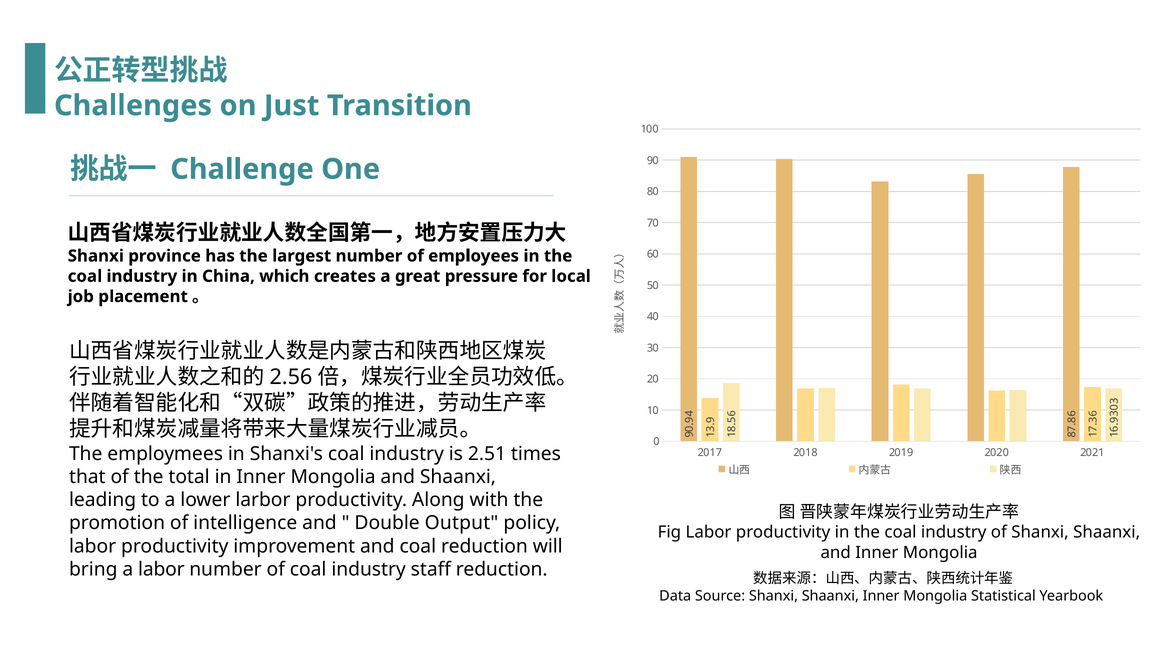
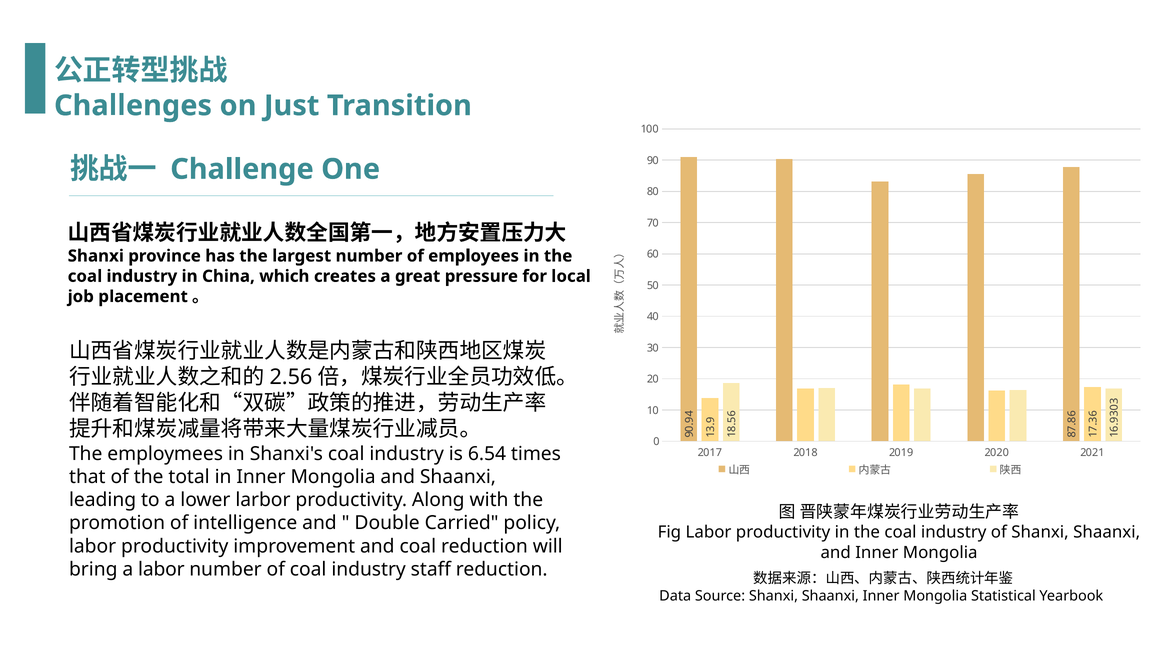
2.51: 2.51 -> 6.54
Output: Output -> Carried
